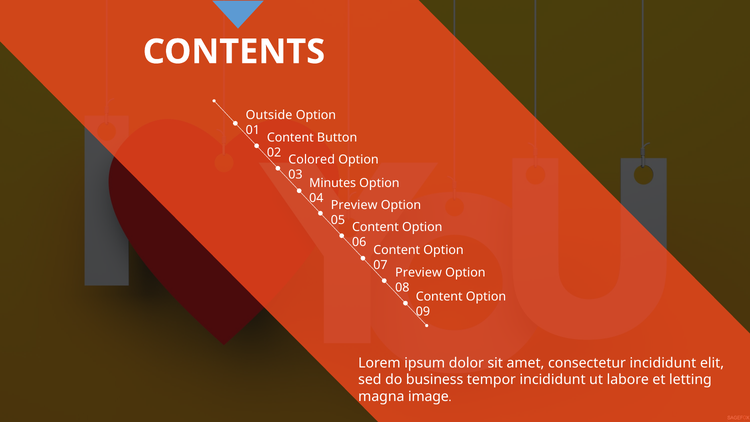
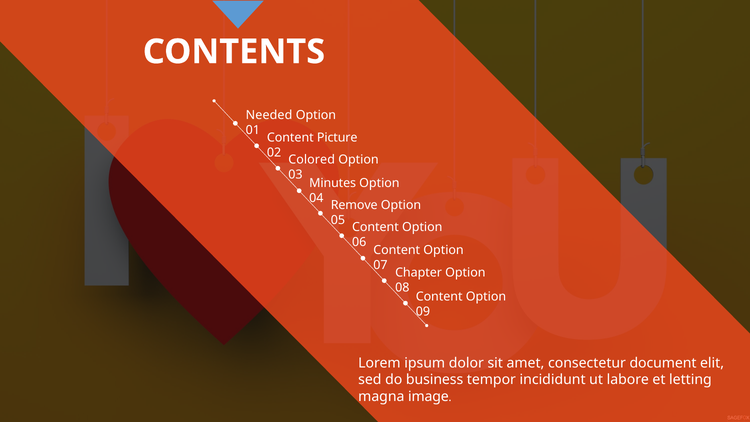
Outside: Outside -> Needed
Button: Button -> Picture
Preview at (354, 205): Preview -> Remove
Preview at (418, 272): Preview -> Chapter
consectetur incididunt: incididunt -> document
